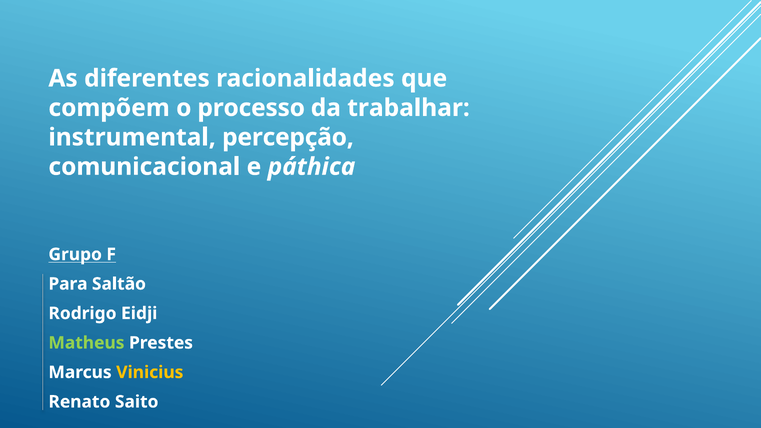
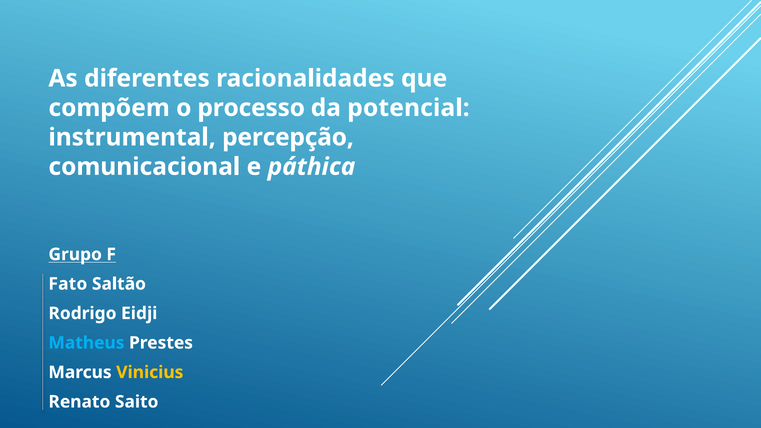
trabalhar: trabalhar -> potencial
Para: Para -> Fato
Matheus colour: light green -> light blue
